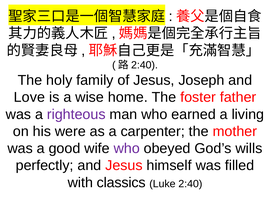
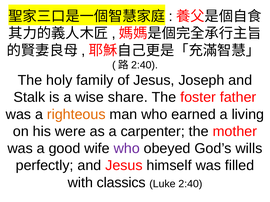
Love: Love -> Stalk
home: home -> share
righteous colour: purple -> orange
